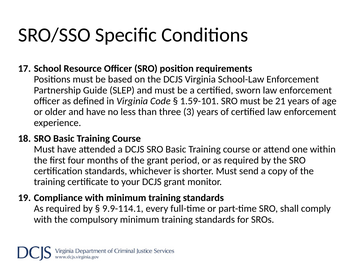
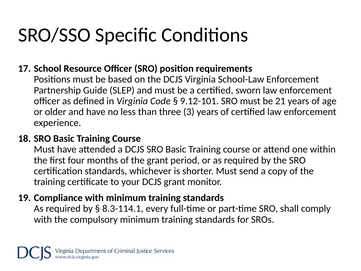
1.59-101: 1.59-101 -> 9.12-101
9.9-114.1: 9.9-114.1 -> 8.3-114.1
